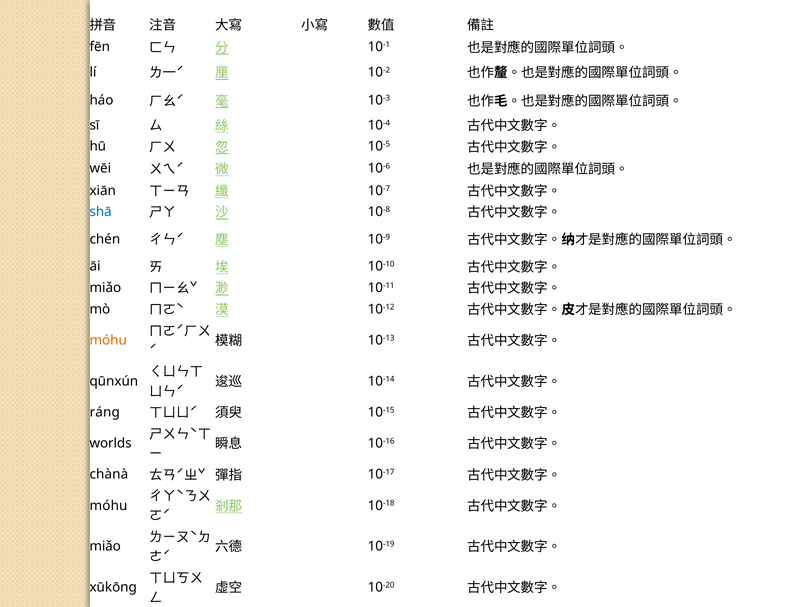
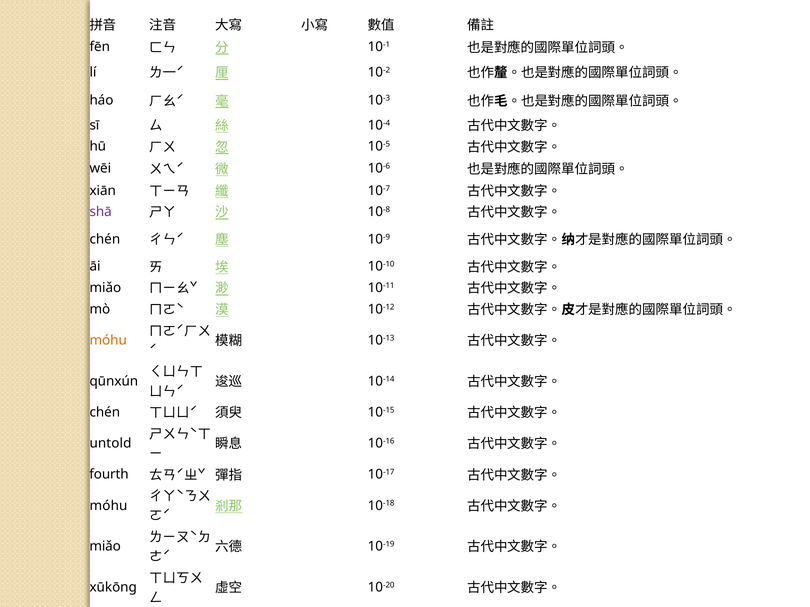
shā colour: blue -> purple
ráng at (105, 413): ráng -> chén
worlds: worlds -> untold
chànà: chànà -> fourth
